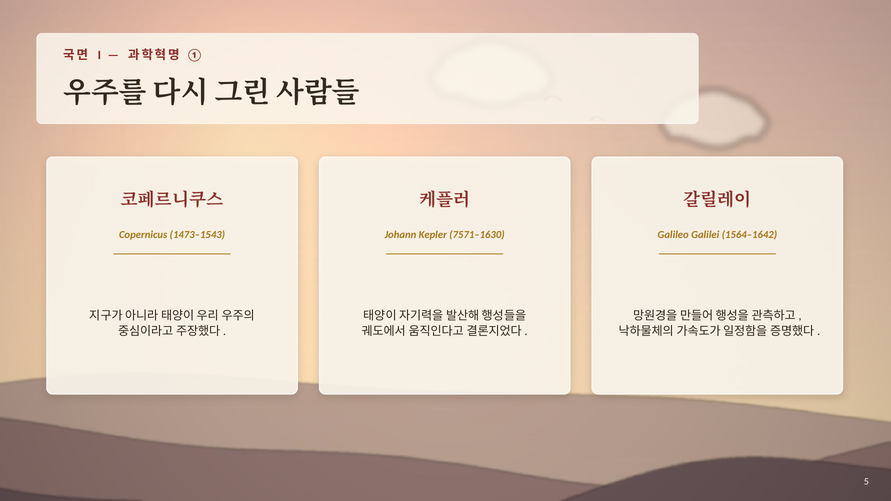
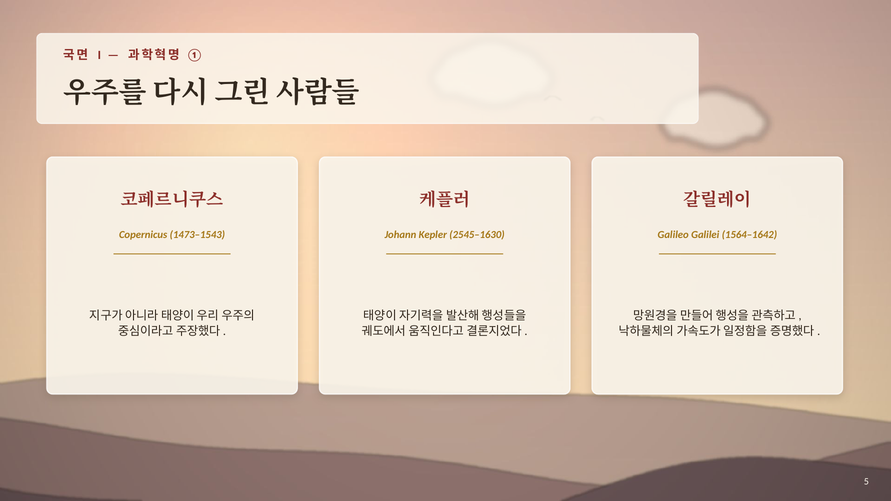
7571–1630: 7571–1630 -> 2545–1630
